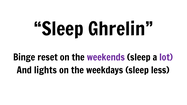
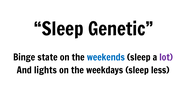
Ghrelin: Ghrelin -> Genetic
reset: reset -> state
weekends colour: purple -> blue
